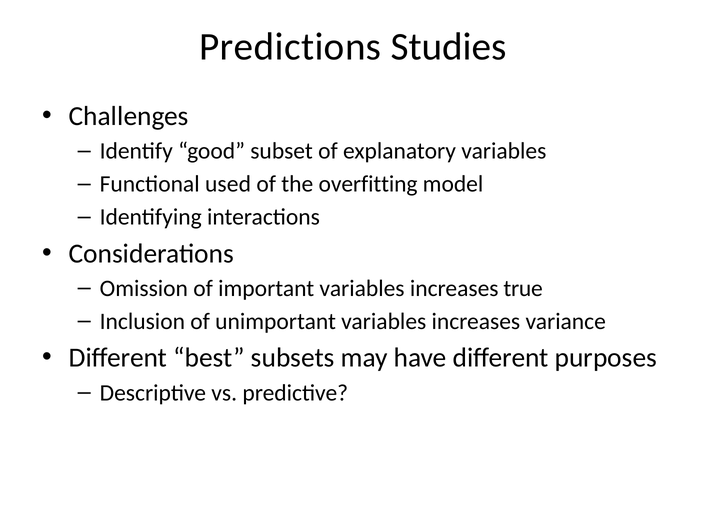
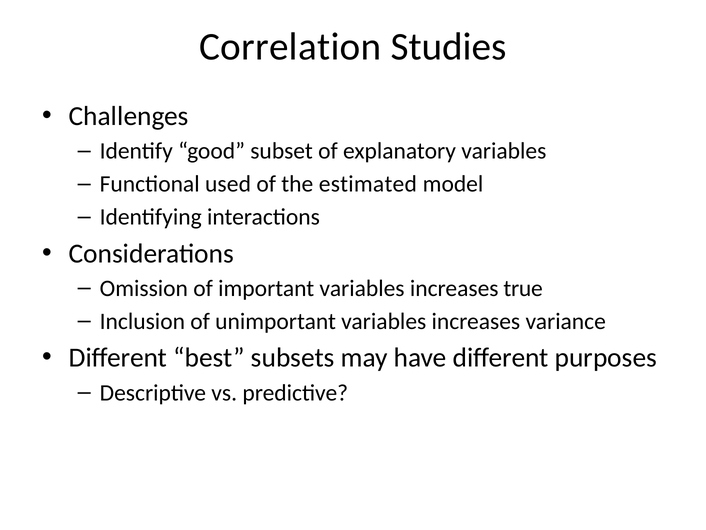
Predictions: Predictions -> Correlation
overfitting: overfitting -> estimated
